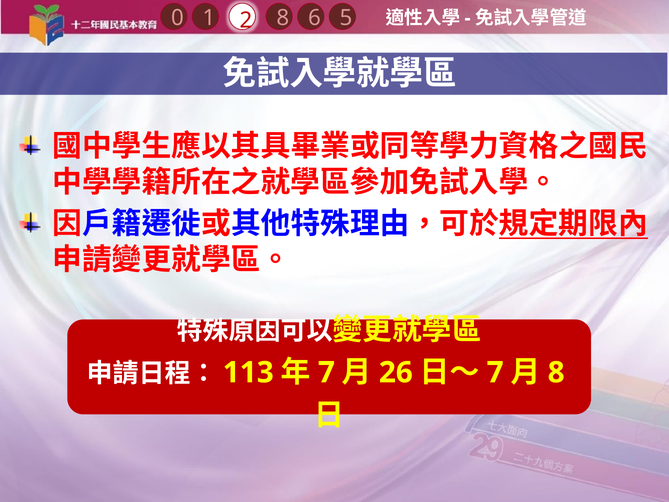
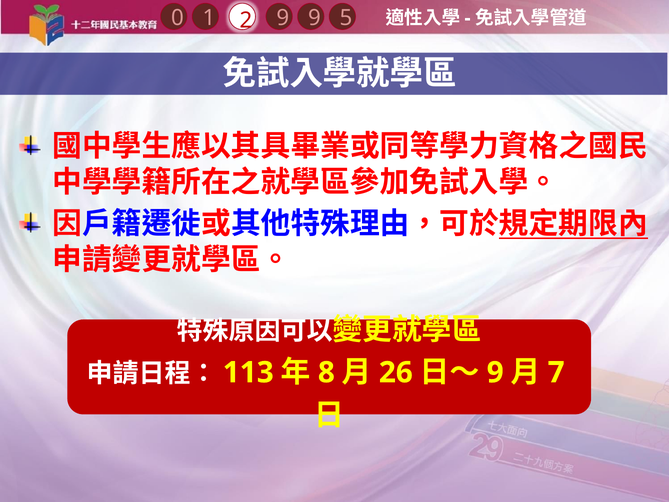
1 6: 6 -> 9
2 8: 8 -> 9
7 at (326, 372): 7 -> 8
7 at (495, 372): 7 -> 9
8 at (556, 372): 8 -> 7
